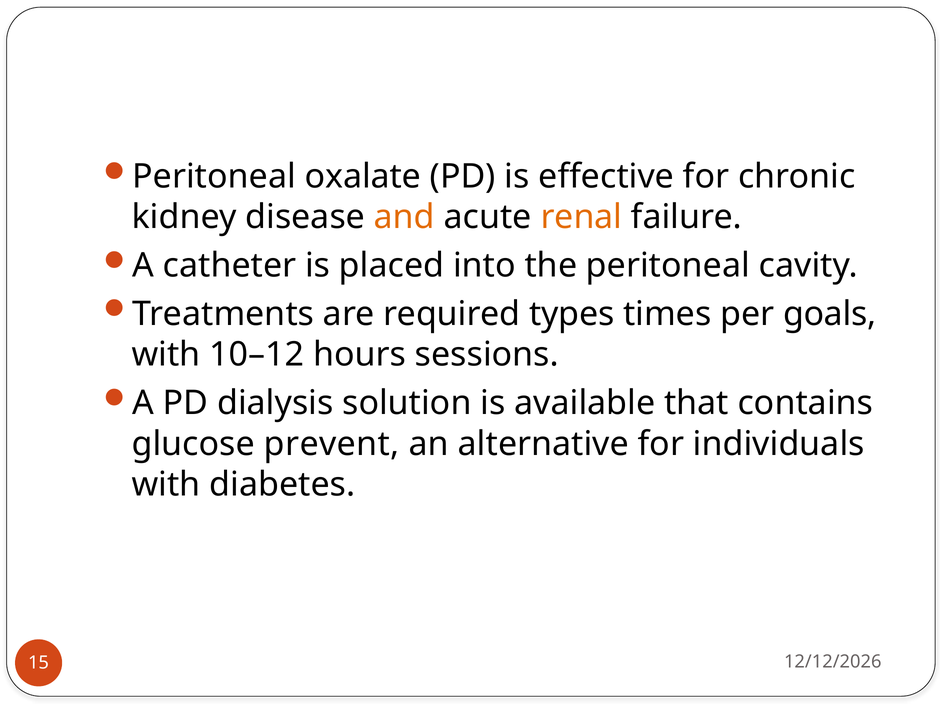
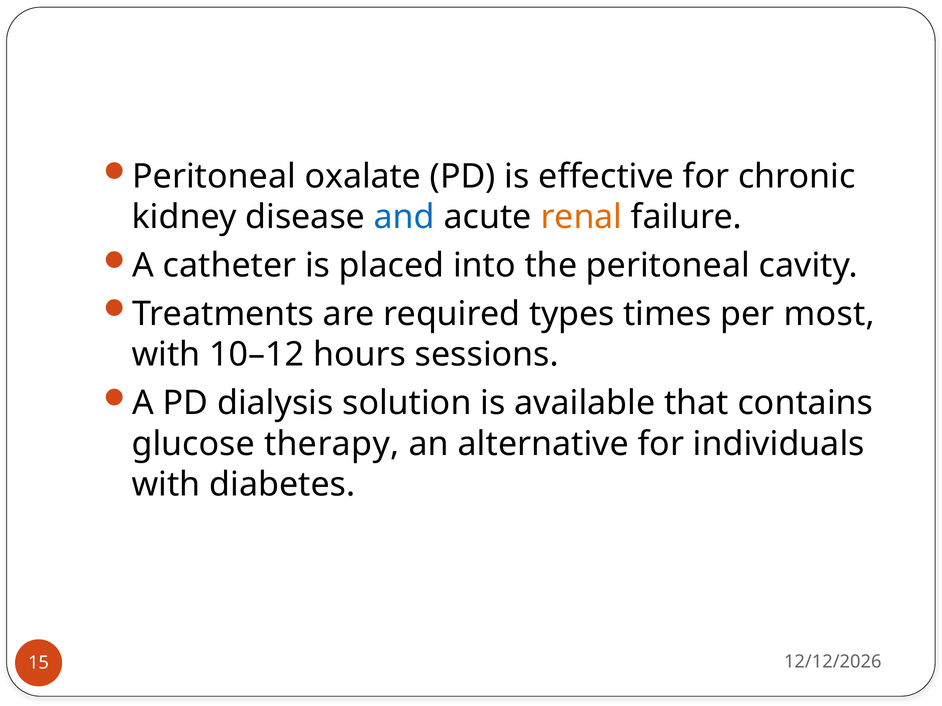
and colour: orange -> blue
goals: goals -> most
prevent: prevent -> therapy
